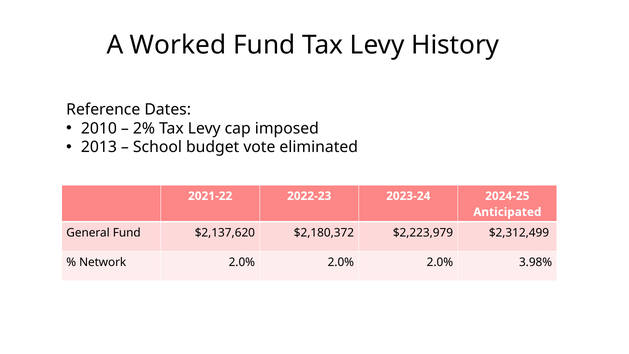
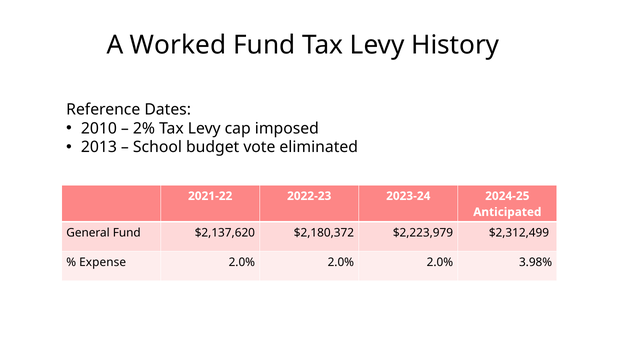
Network: Network -> Expense
